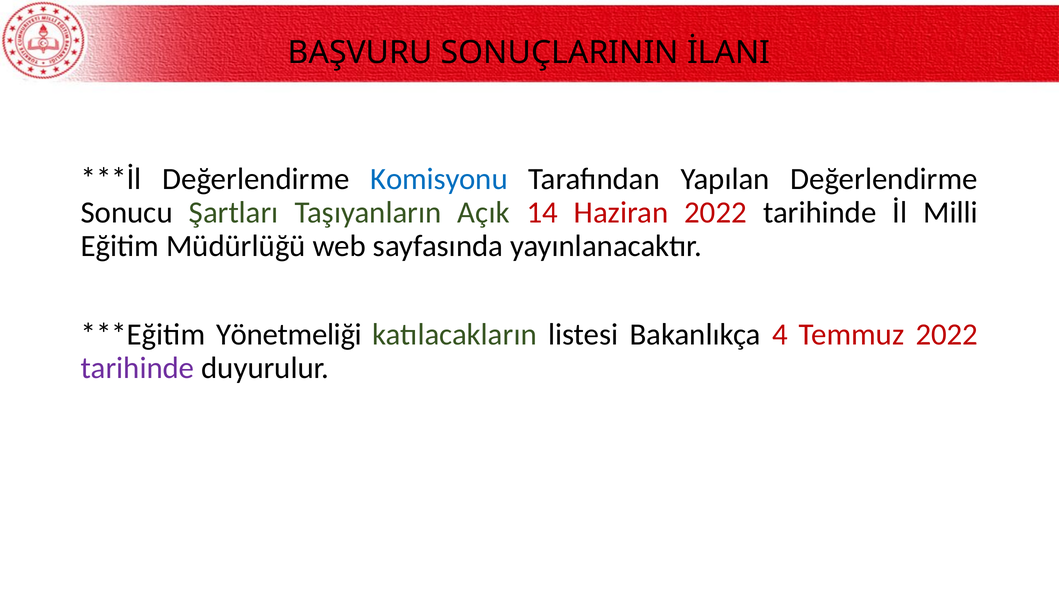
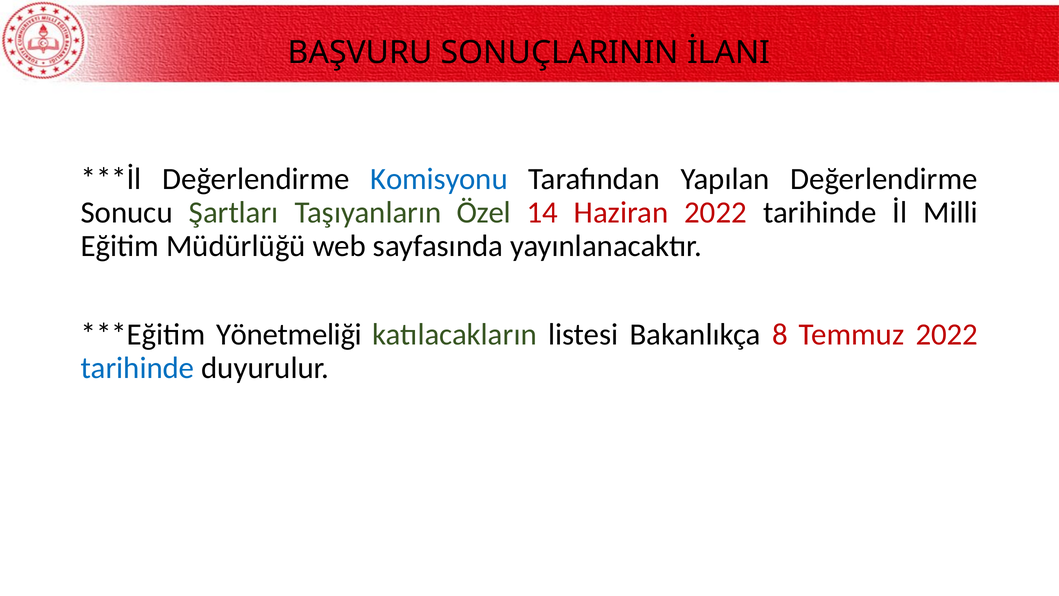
Açık: Açık -> Özel
4: 4 -> 8
tarihinde at (138, 368) colour: purple -> blue
